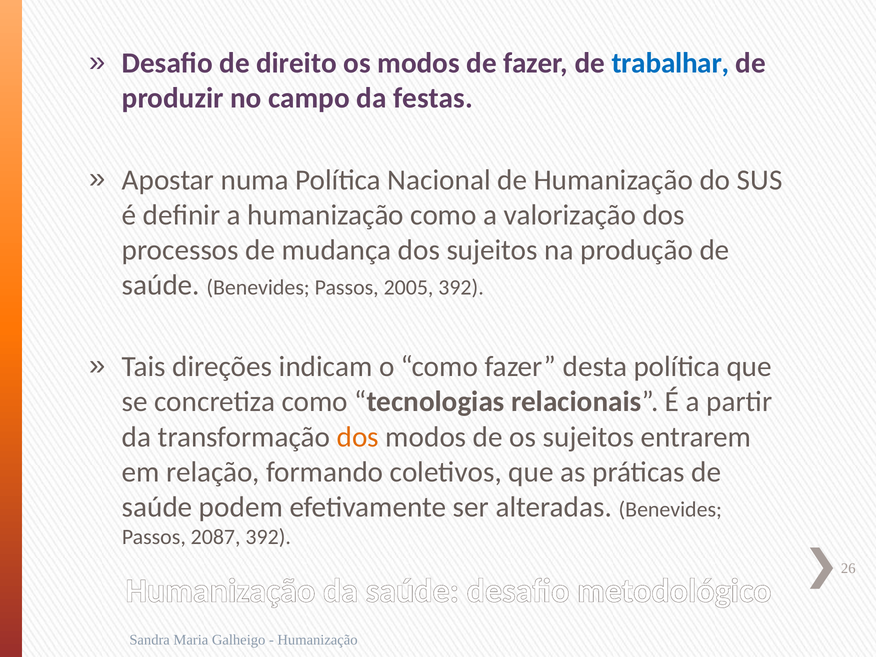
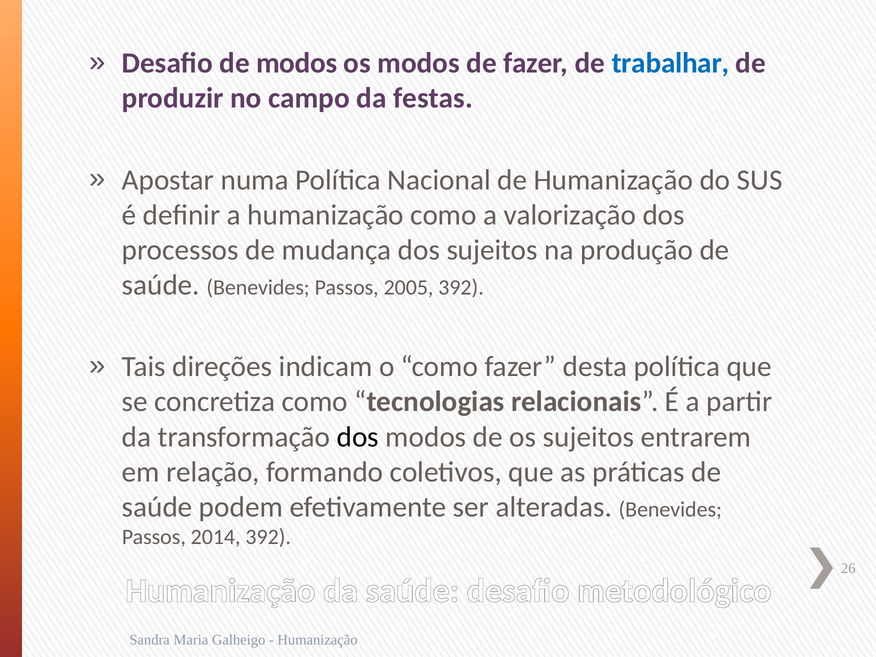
de direito: direito -> modos
dos at (358, 437) colour: orange -> black
2087: 2087 -> 2014
